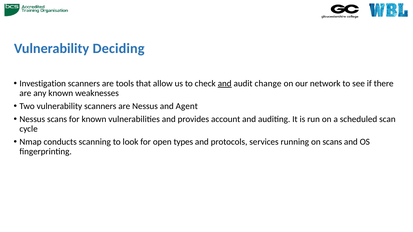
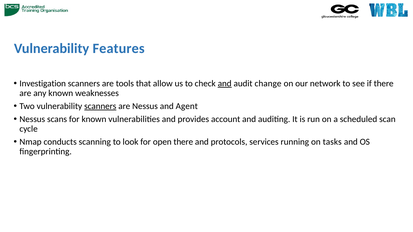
Deciding: Deciding -> Features
scanners at (100, 106) underline: none -> present
open types: types -> there
on scans: scans -> tasks
